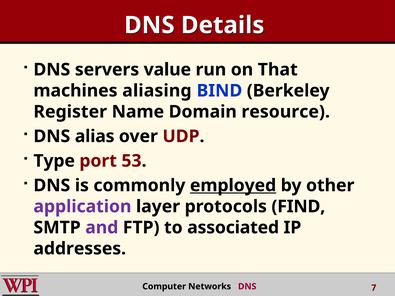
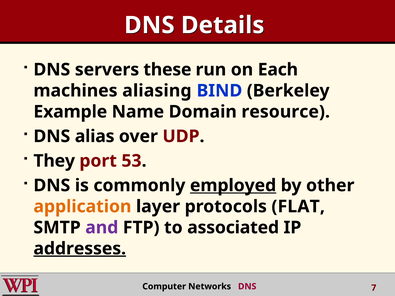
value: value -> these
That: That -> Each
Register: Register -> Example
Type: Type -> They
application colour: purple -> orange
FIND: FIND -> FLAT
addresses underline: none -> present
